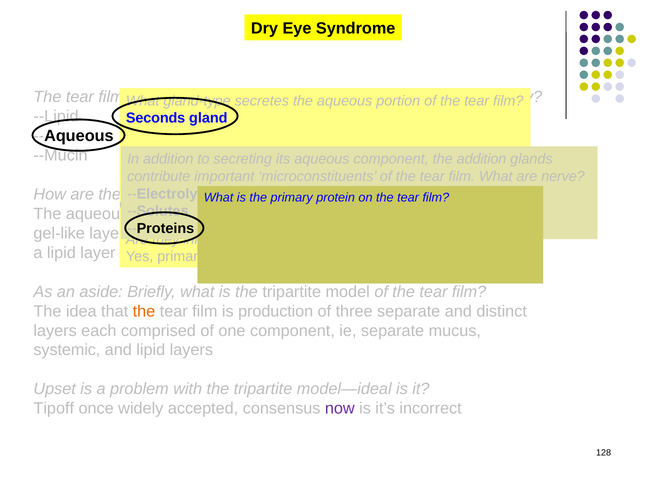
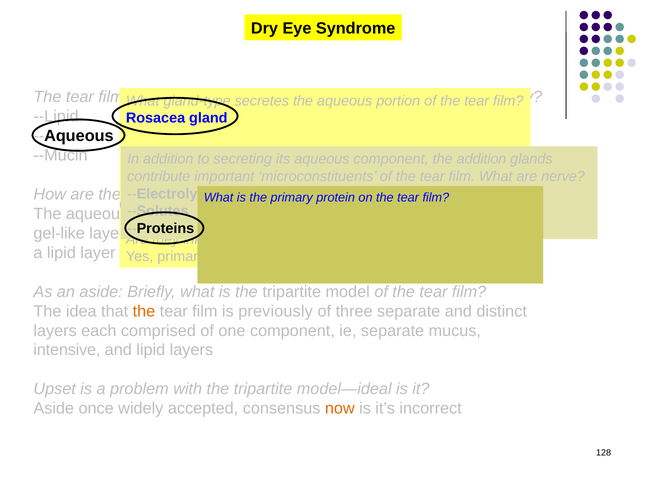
Seconds: Seconds -> Rosacea
production: production -> previously
systemic: systemic -> intensive
Tipoff at (54, 409): Tipoff -> Aside
now colour: purple -> orange
